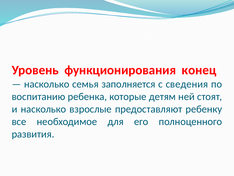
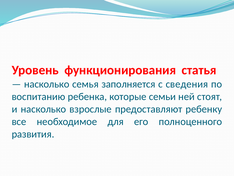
конец: конец -> статья
детям: детям -> семьи
